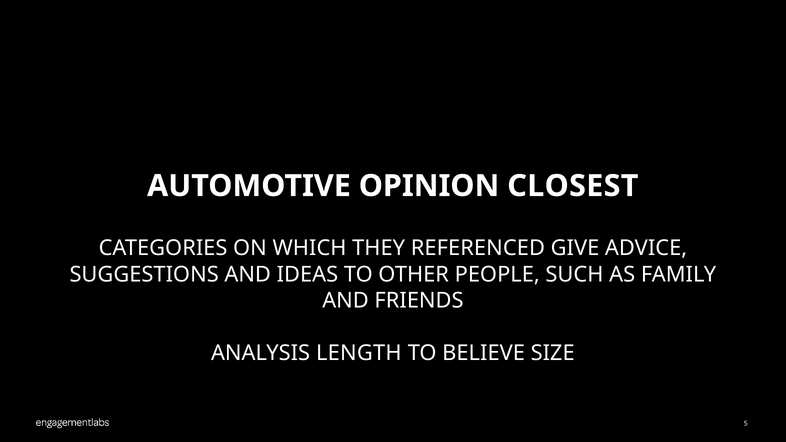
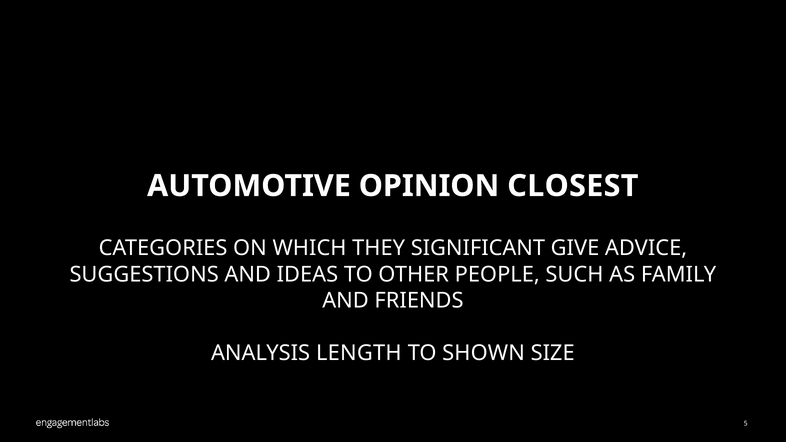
REFERENCED: REFERENCED -> SIGNIFICANT
BELIEVE: BELIEVE -> SHOWN
